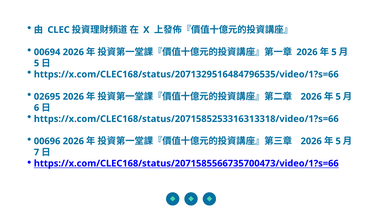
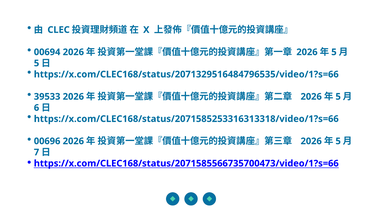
02695: 02695 -> 39533
